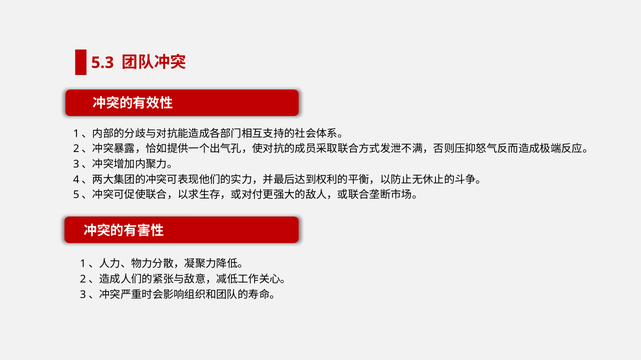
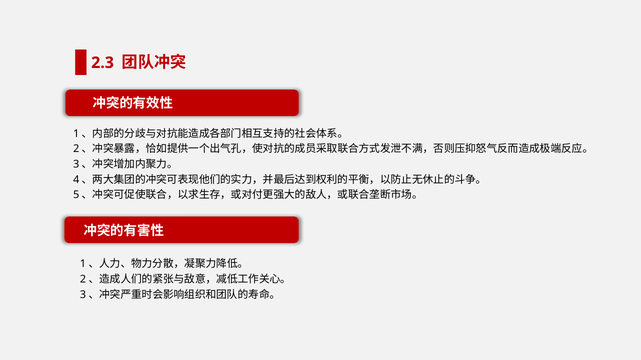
5.3: 5.3 -> 2.3
